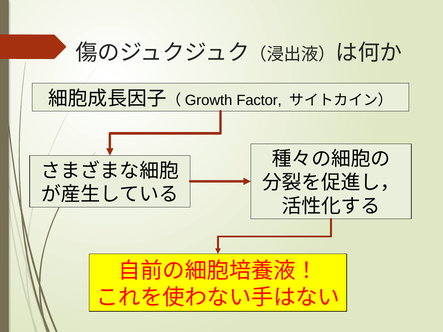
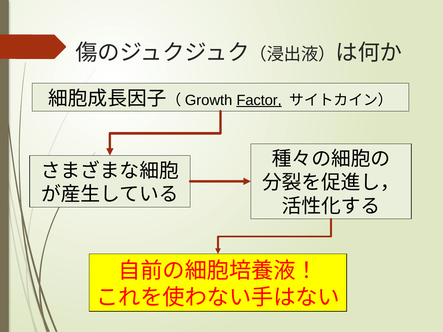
Factor underline: none -> present
